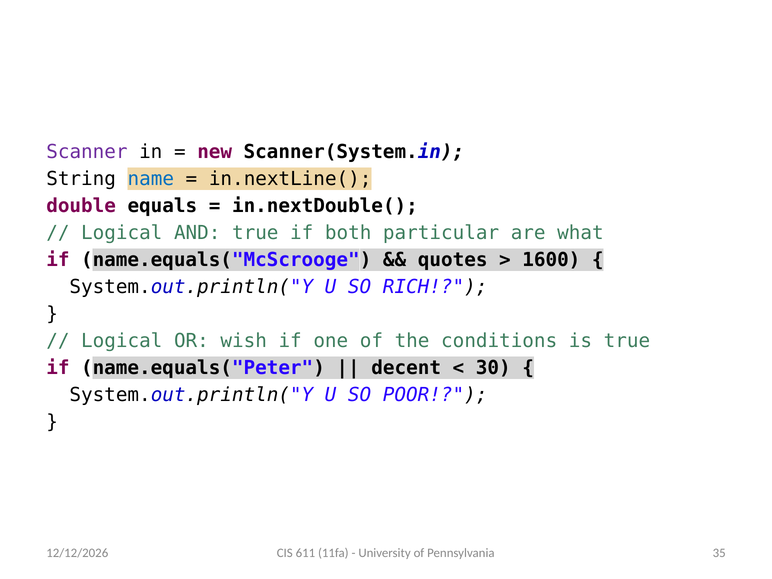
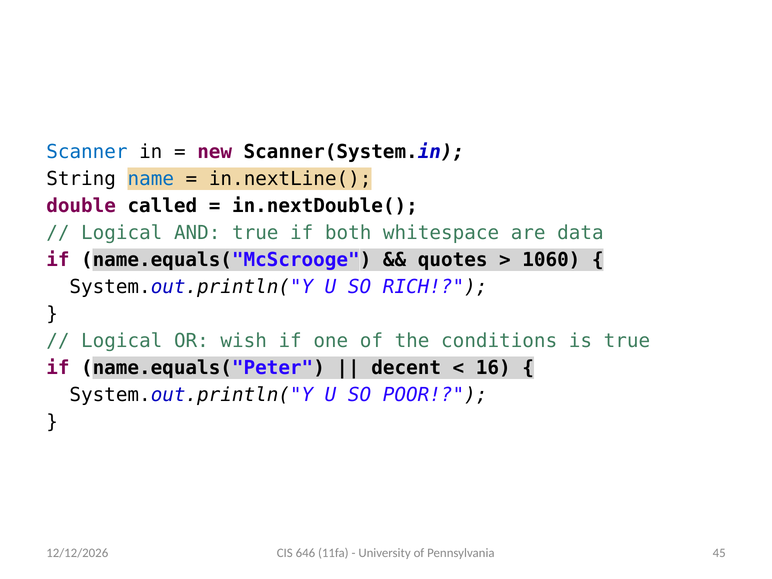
Scanner colour: purple -> blue
equals: equals -> called
particular: particular -> whitespace
what: what -> data
1600: 1600 -> 1060
30: 30 -> 16
611: 611 -> 646
35: 35 -> 45
